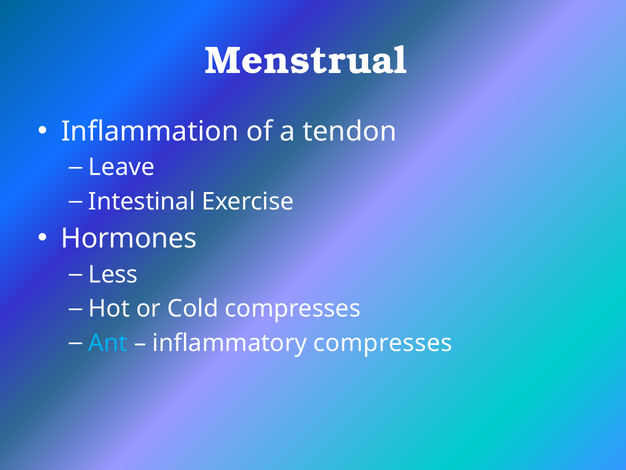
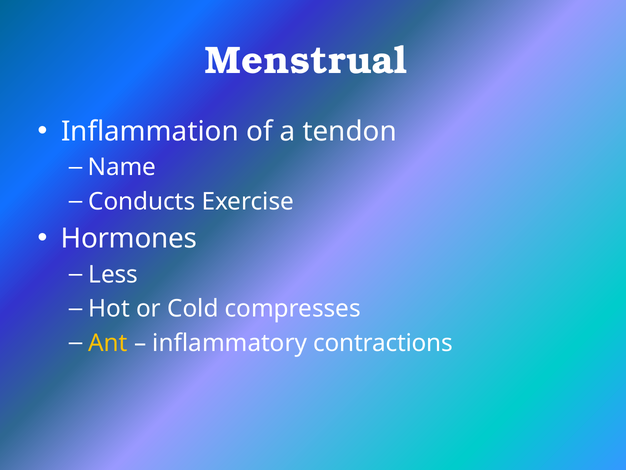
Leave: Leave -> Name
Intestinal: Intestinal -> Conducts
Ant colour: light blue -> yellow
inflammatory compresses: compresses -> contractions
